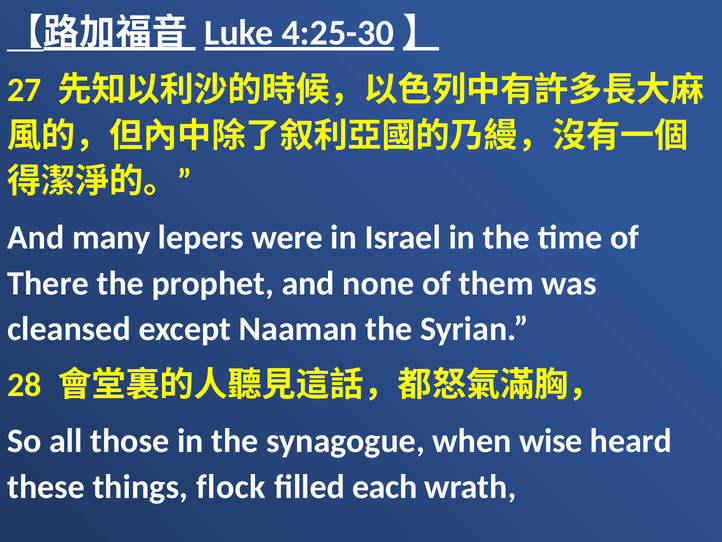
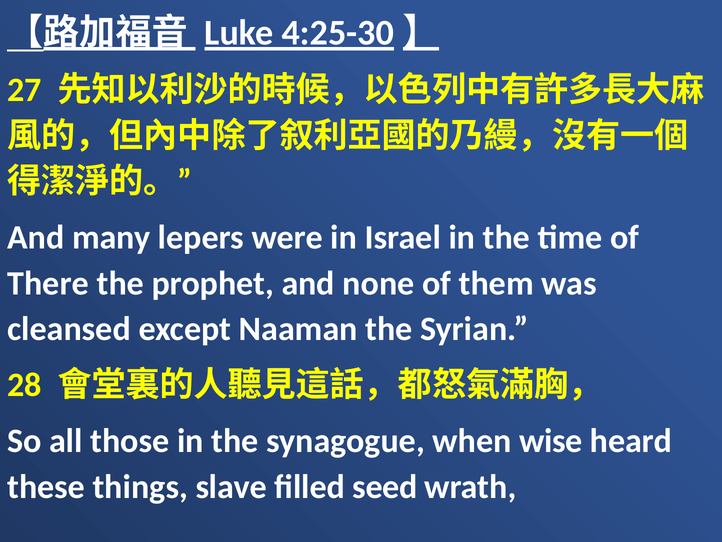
flock: flock -> slave
each: each -> seed
